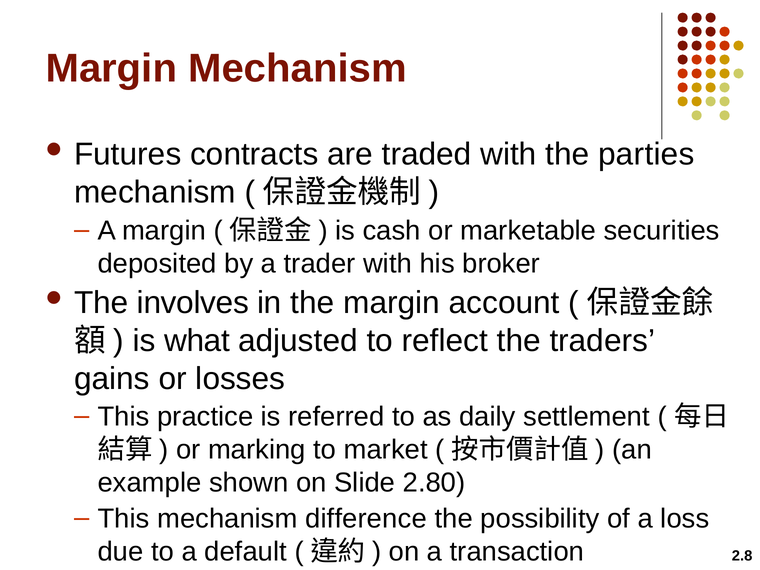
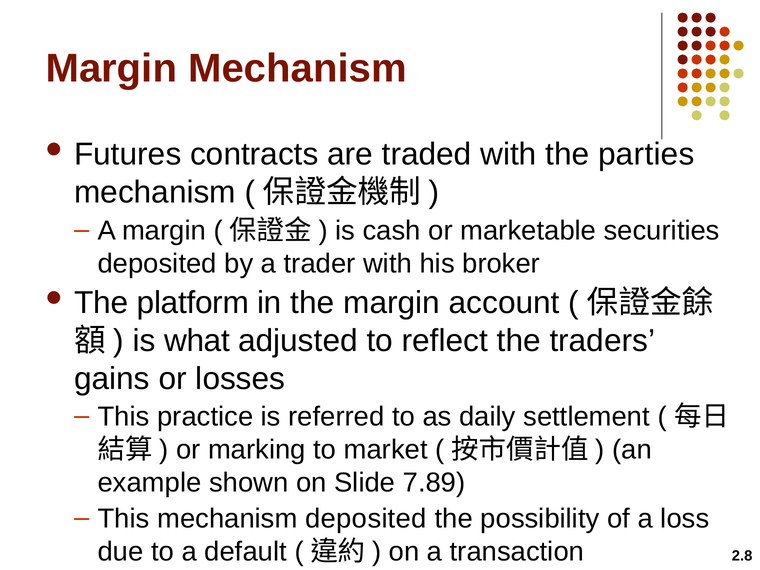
involves: involves -> platform
2.80: 2.80 -> 7.89
mechanism difference: difference -> deposited
